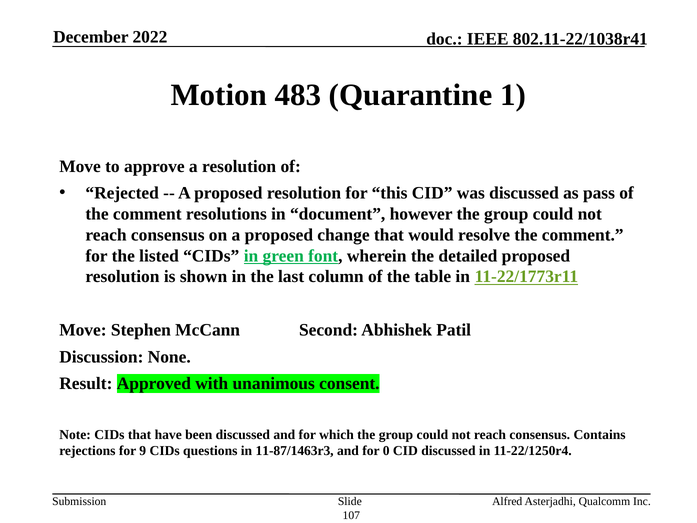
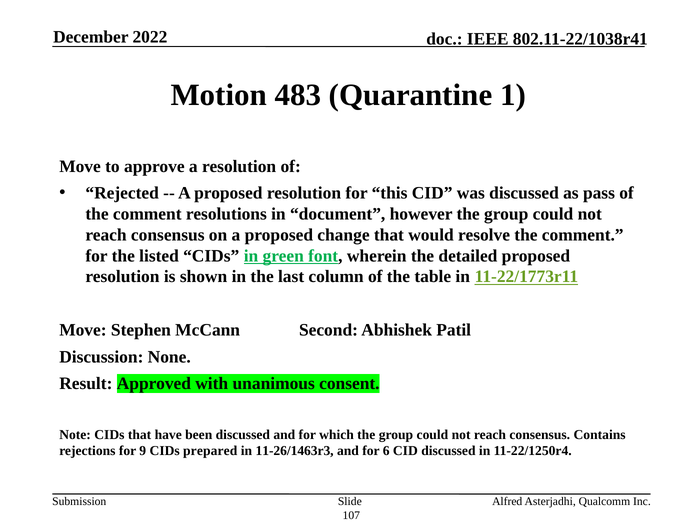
questions: questions -> prepared
11-87/1463r3: 11-87/1463r3 -> 11-26/1463r3
0: 0 -> 6
